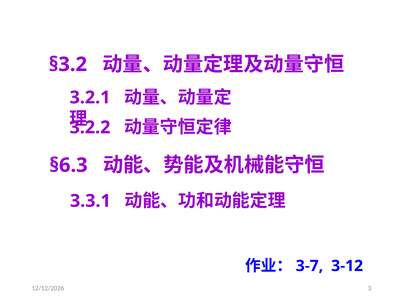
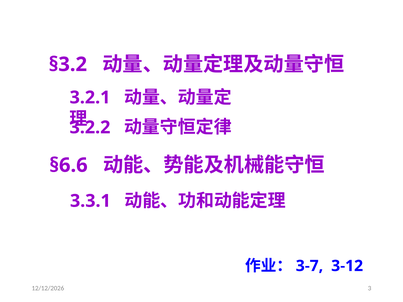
§6.3: §6.3 -> §6.6
